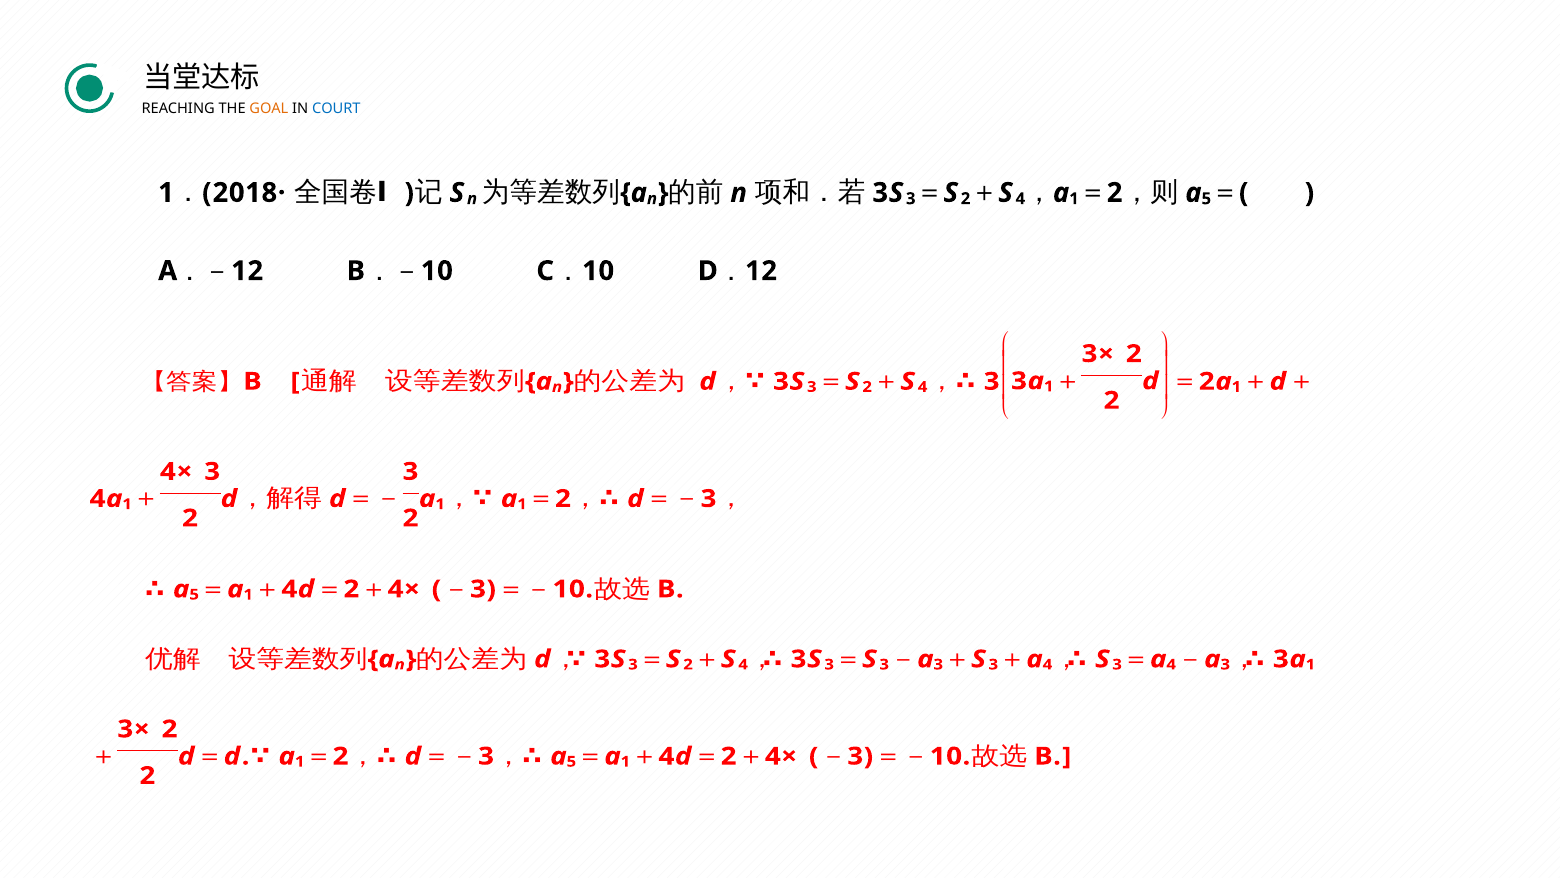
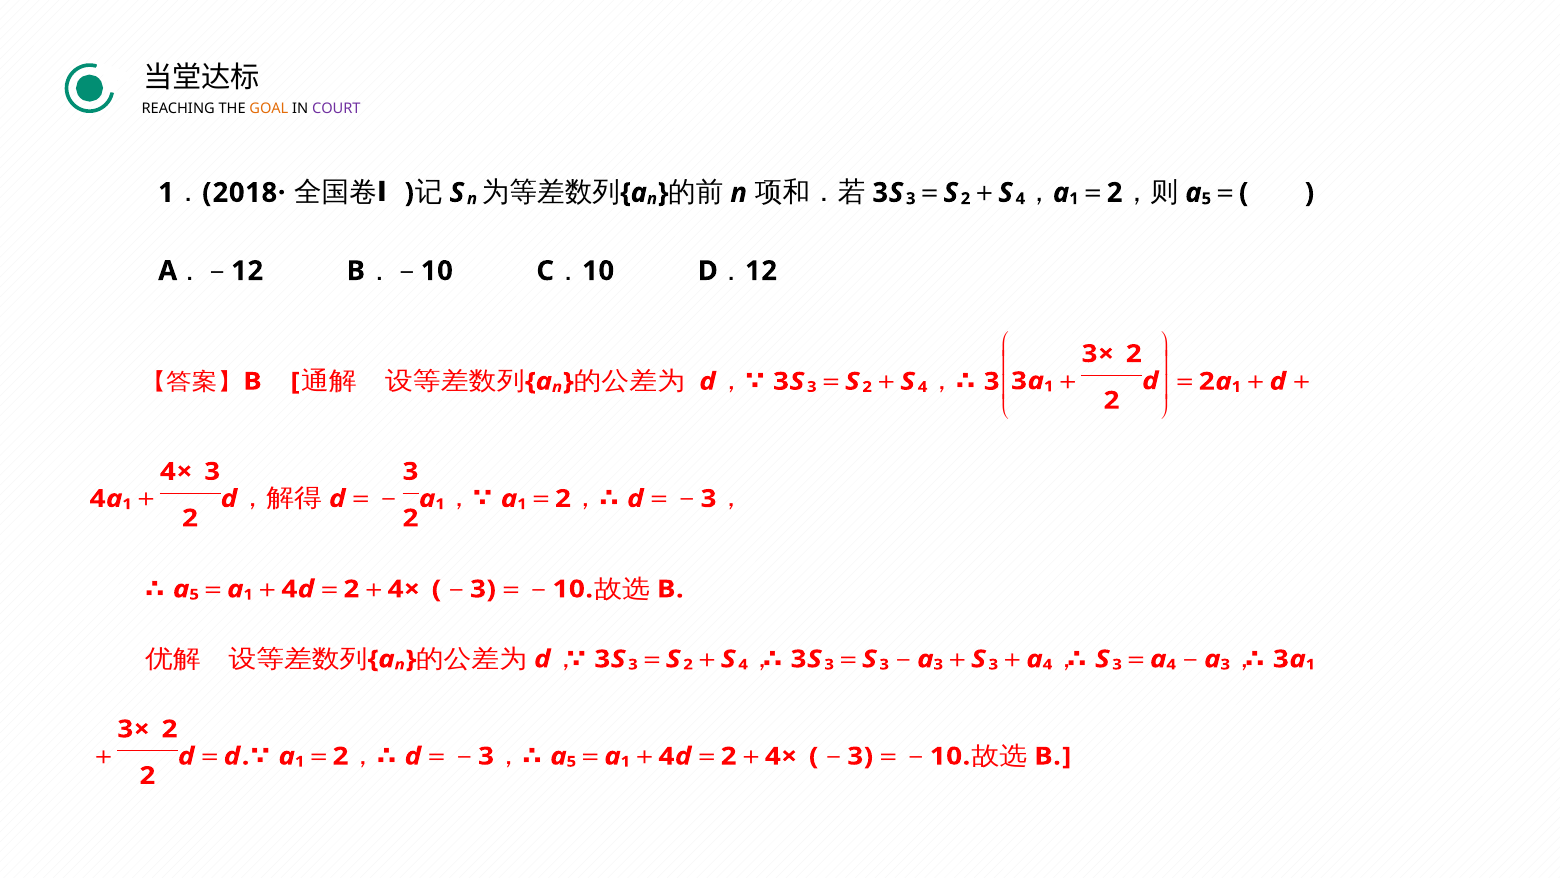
COURT colour: blue -> purple
